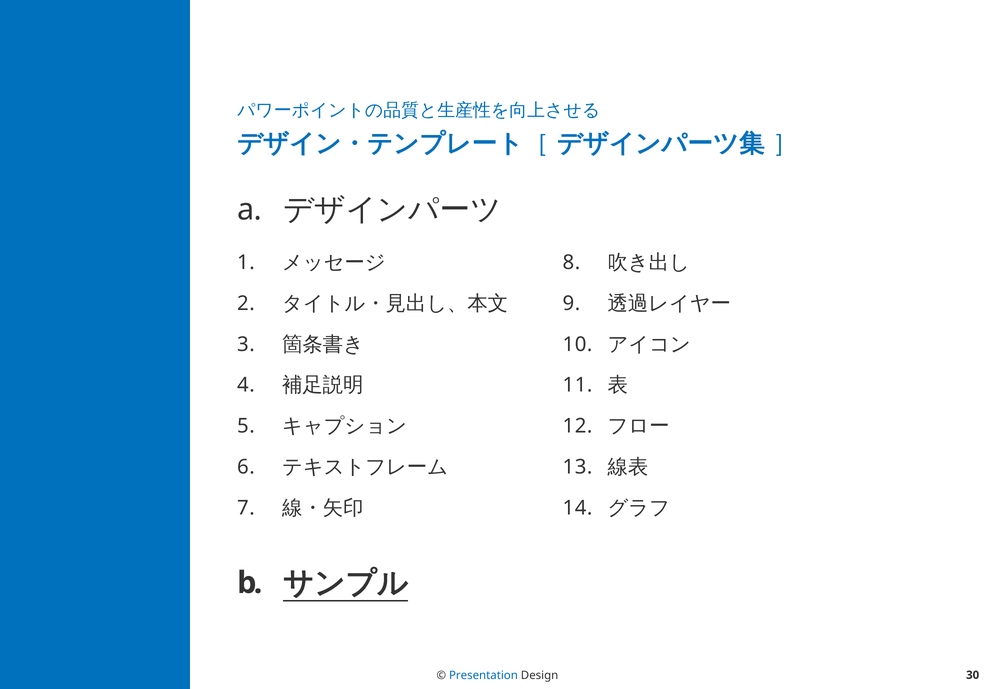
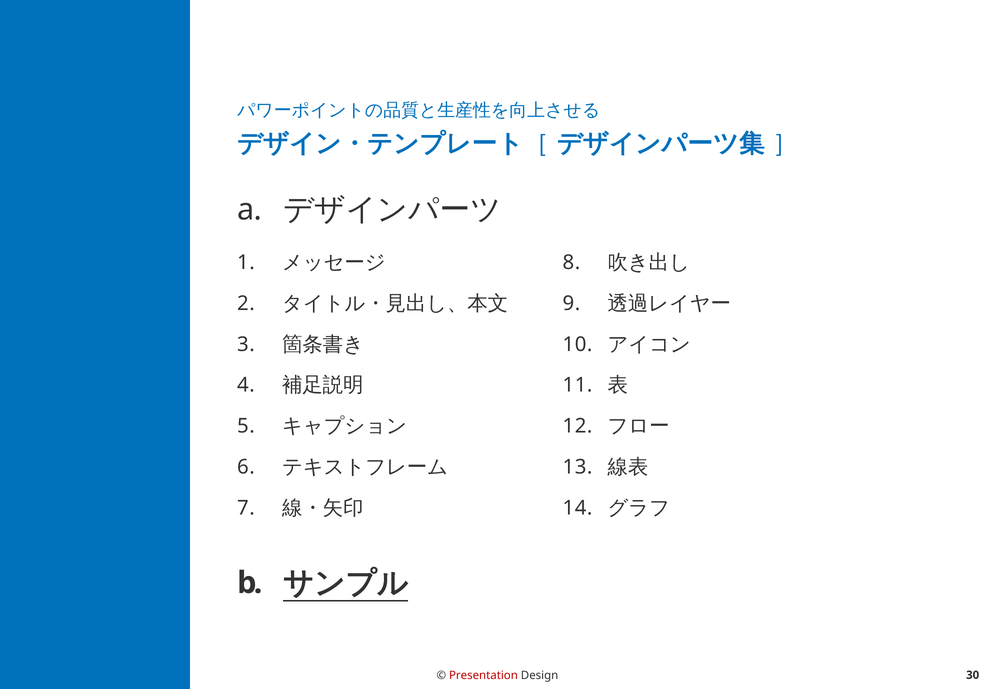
Presentation colour: blue -> red
